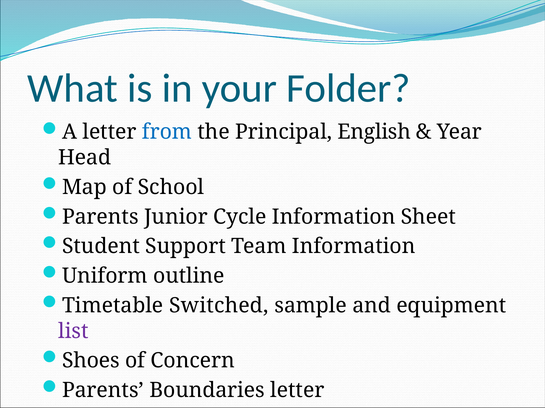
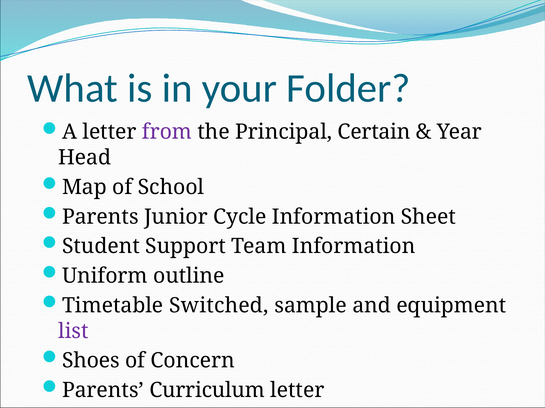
from colour: blue -> purple
English: English -> Certain
Boundaries: Boundaries -> Curriculum
